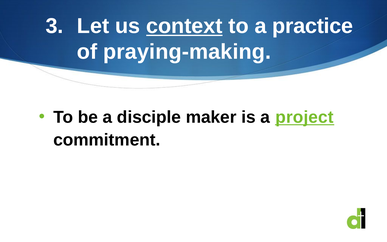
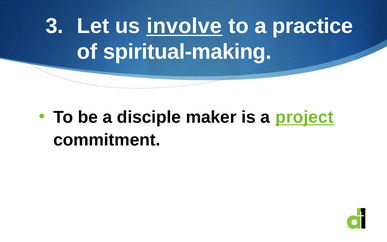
context: context -> involve
praying-making: praying-making -> spiritual-making
